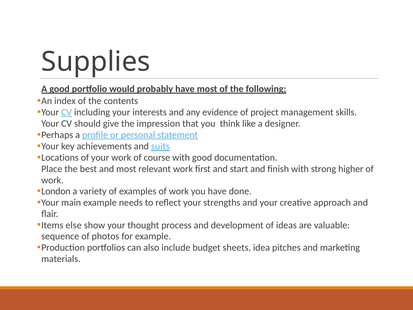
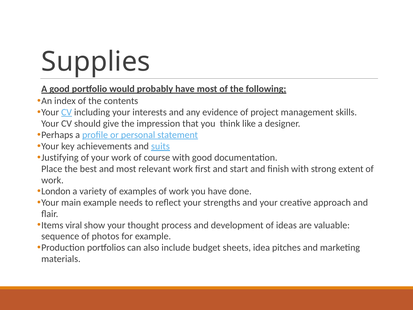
Locations: Locations -> Justifying
higher: higher -> extent
else: else -> viral
